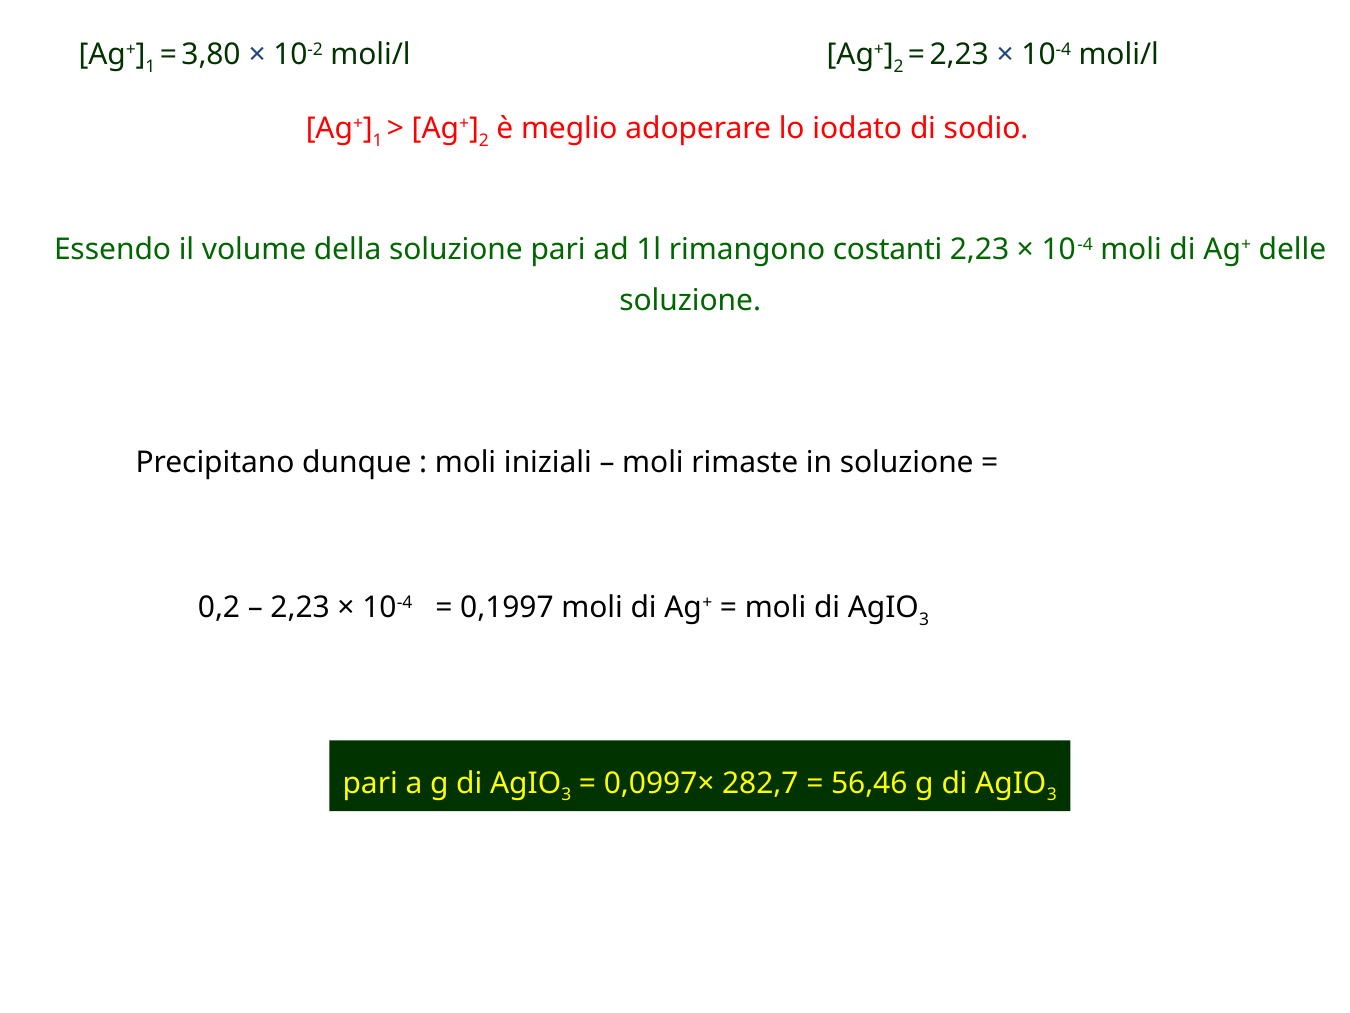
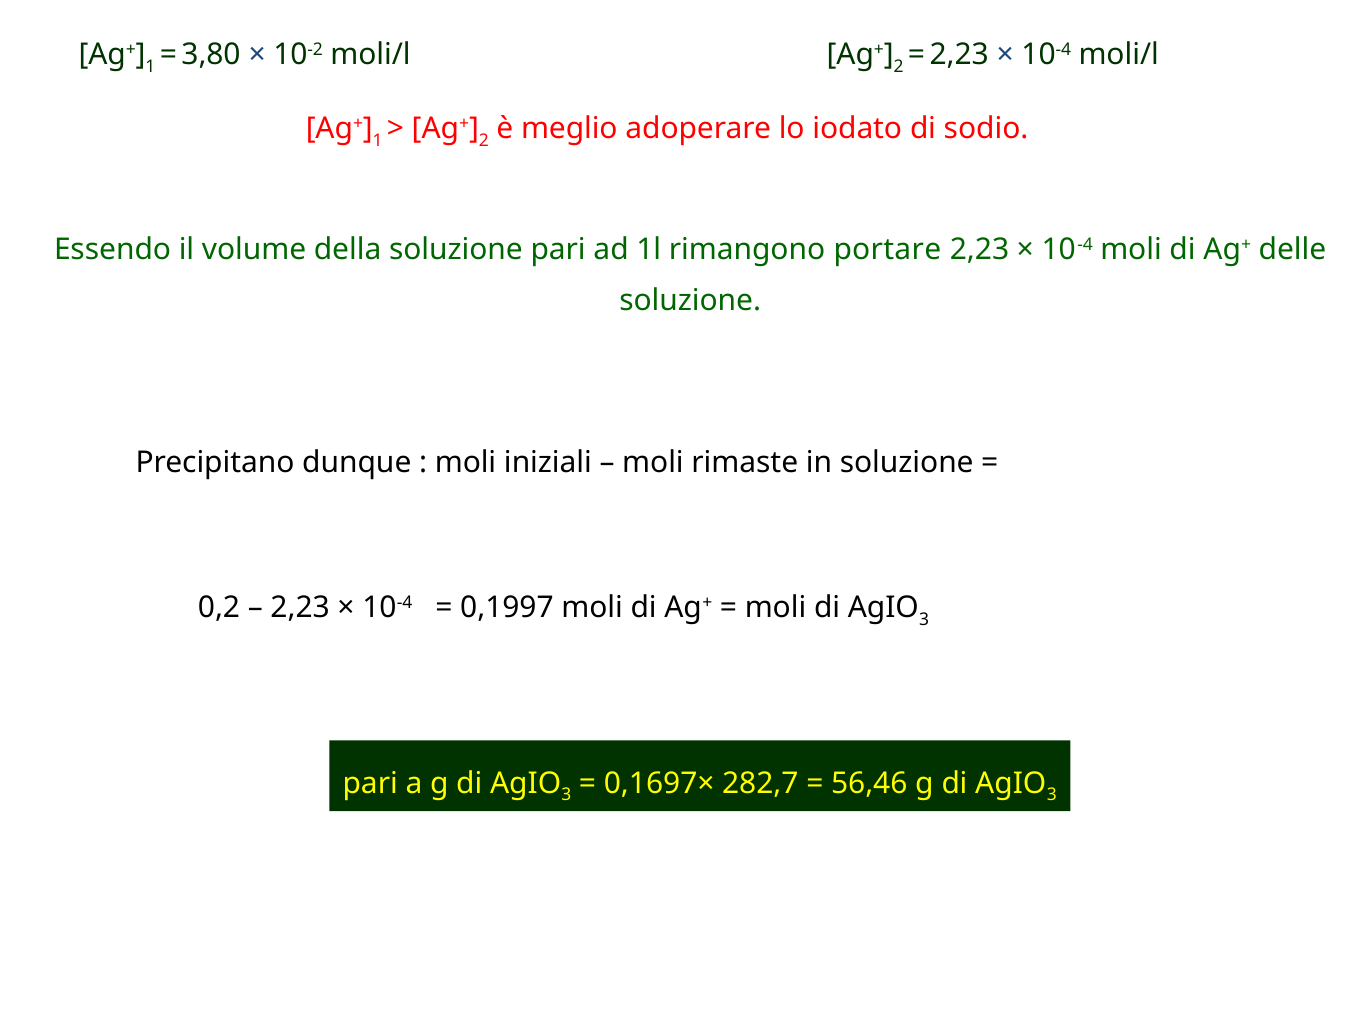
costanti: costanti -> portare
0,0997×: 0,0997× -> 0,1697×
